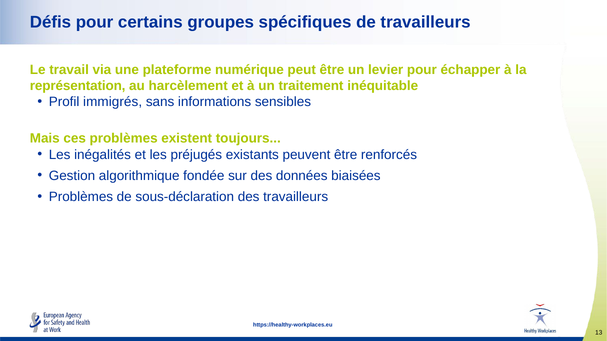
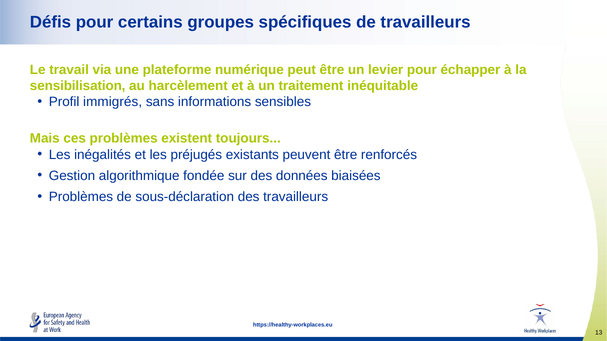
représentation: représentation -> sensibilisation
